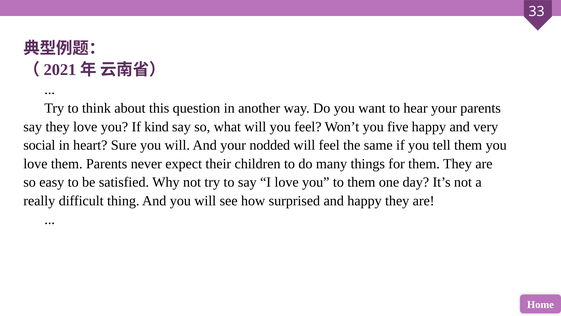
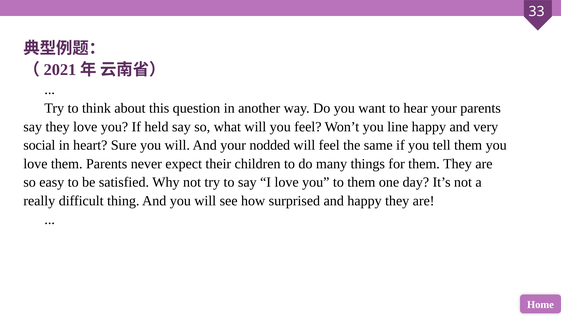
kind: kind -> held
five: five -> line
